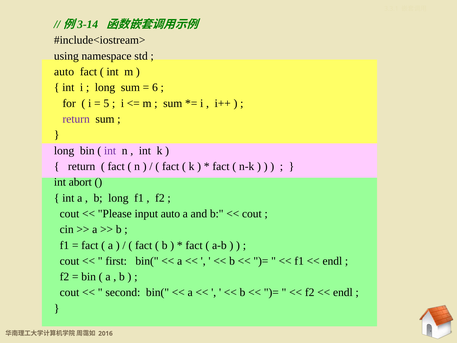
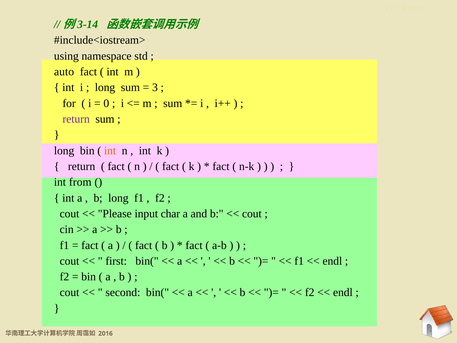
6: 6 -> 3
5: 5 -> 0
int at (110, 150) colour: purple -> orange
abort: abort -> from
input auto: auto -> char
